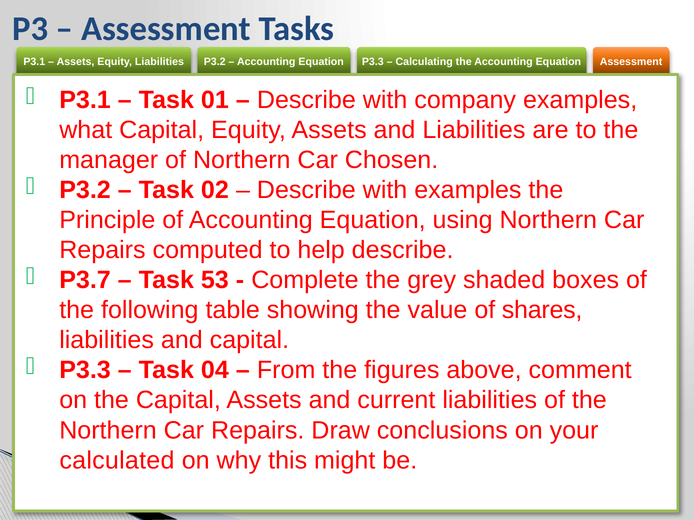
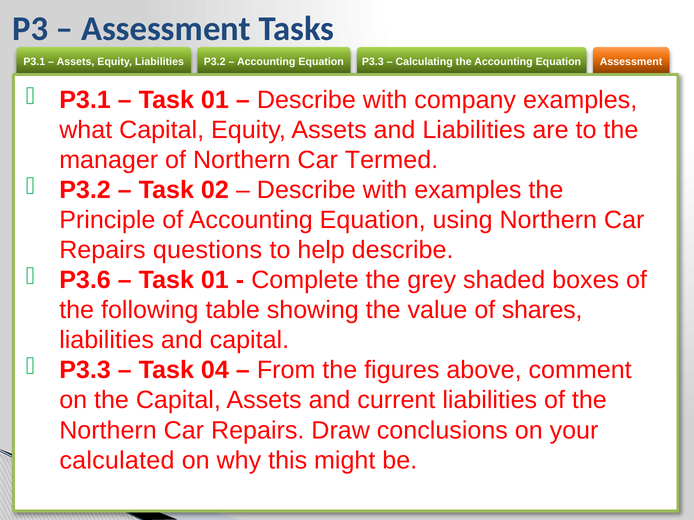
Chosen: Chosen -> Termed
computed: computed -> questions
P3.7: P3.7 -> P3.6
53 at (215, 280): 53 -> 01
